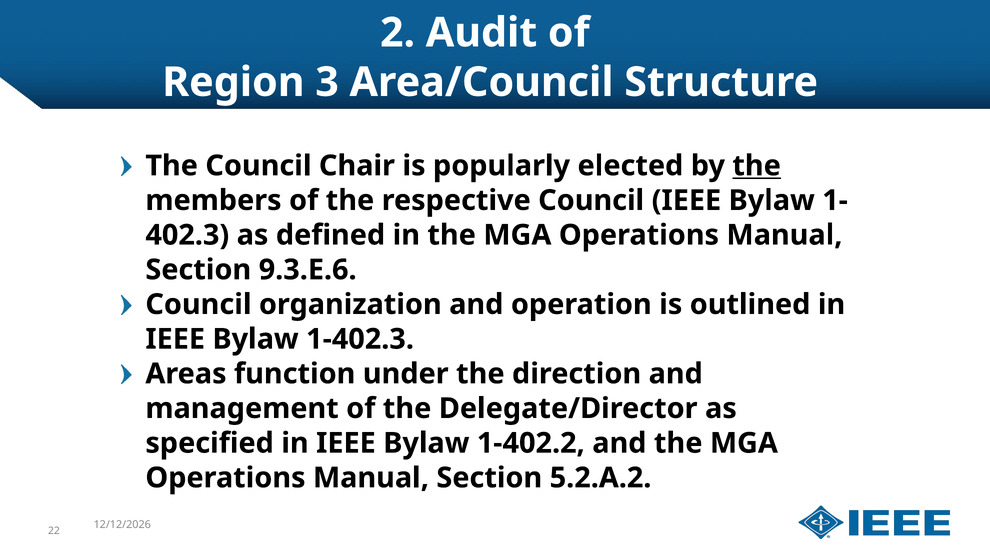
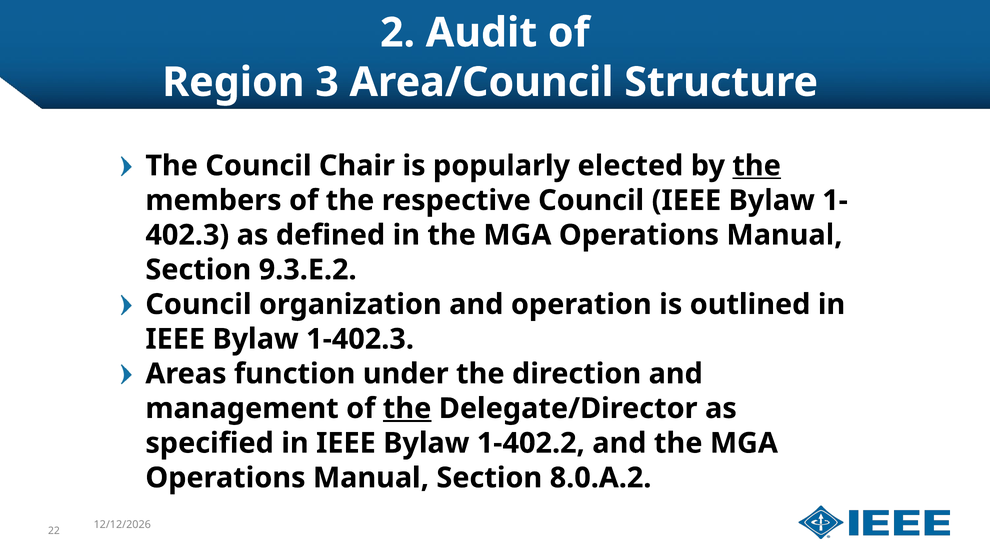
9.3.E.6: 9.3.E.6 -> 9.3.E.2
the at (407, 408) underline: none -> present
5.2.A.2: 5.2.A.2 -> 8.0.A.2
